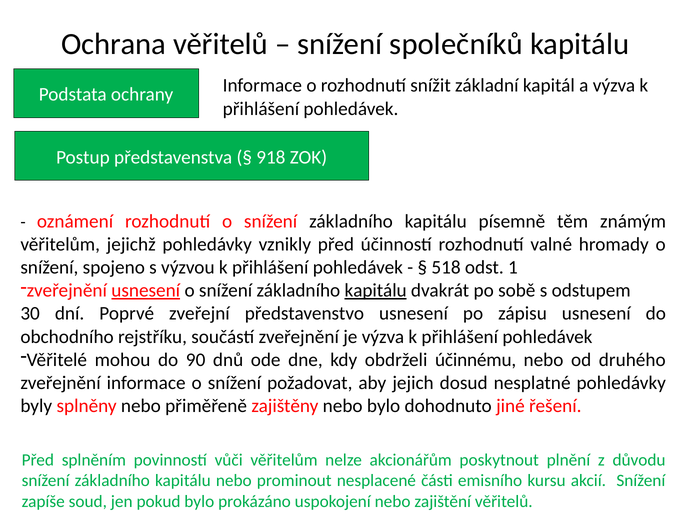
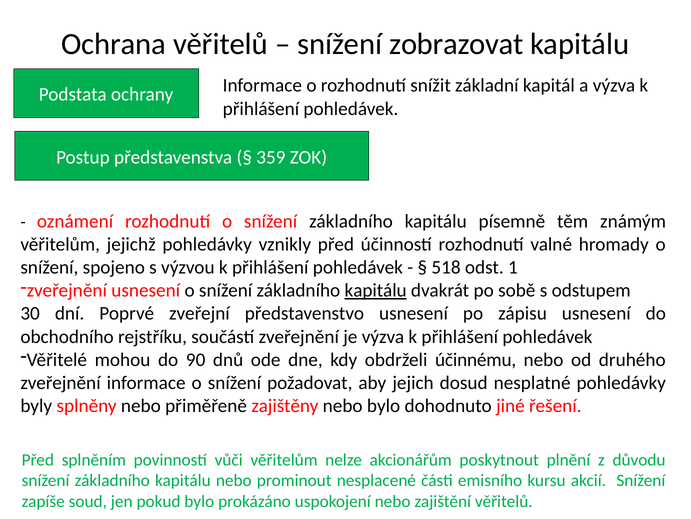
společníků: společníků -> zobrazovat
918: 918 -> 359
usnesení at (146, 290) underline: present -> none
